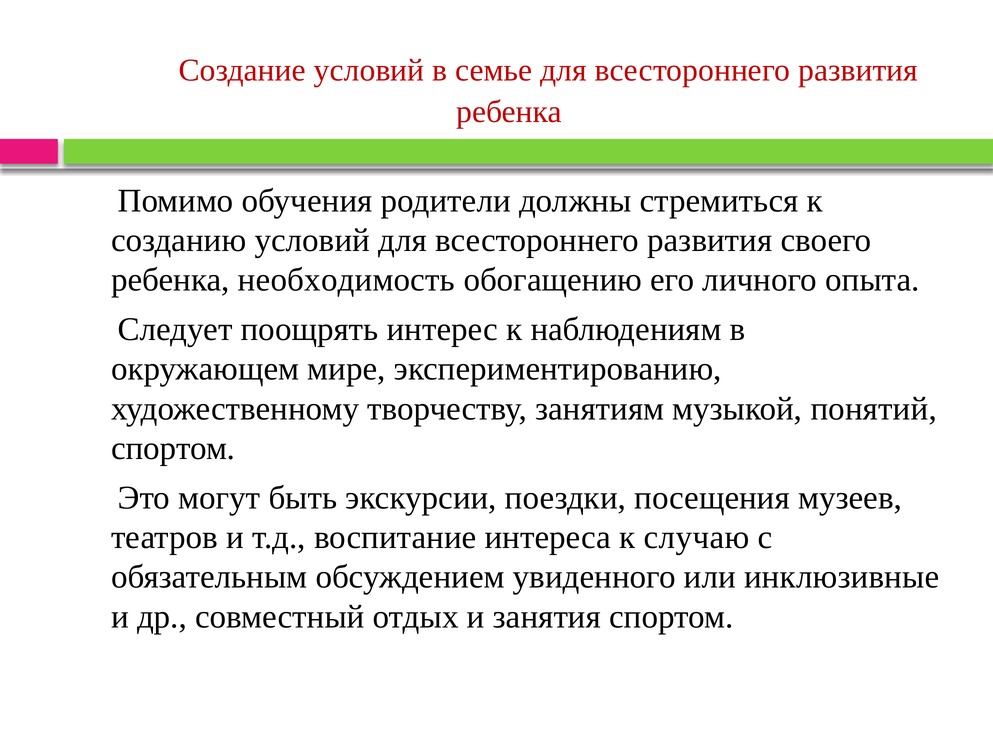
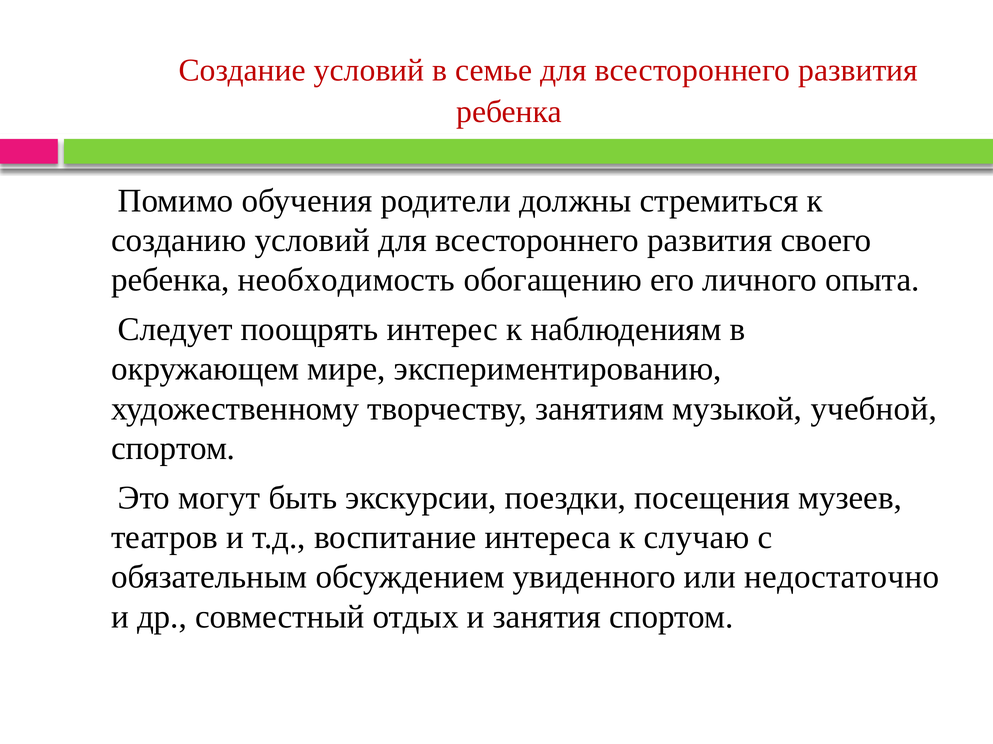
понятий: понятий -> учебной
инклюзивные: инклюзивные -> недостаточно
